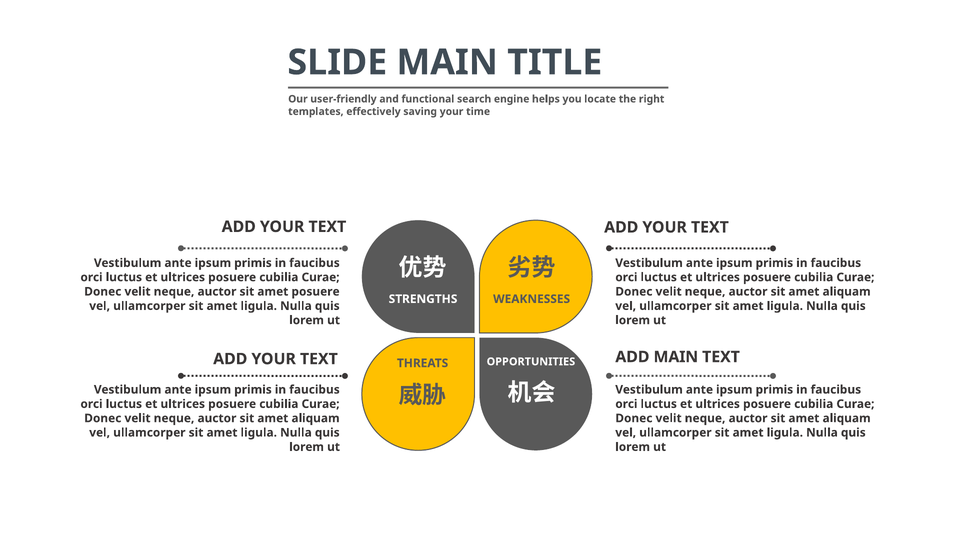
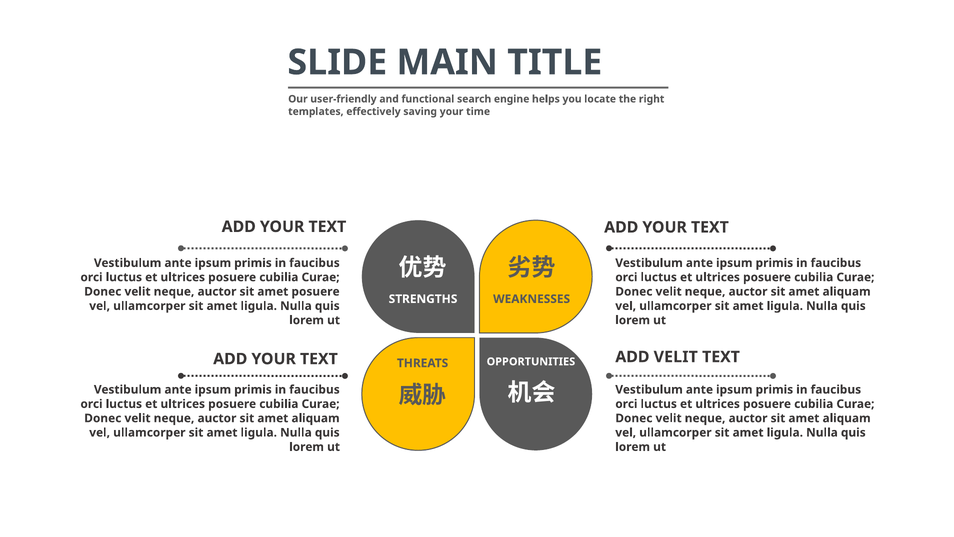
ADD MAIN: MAIN -> VELIT
